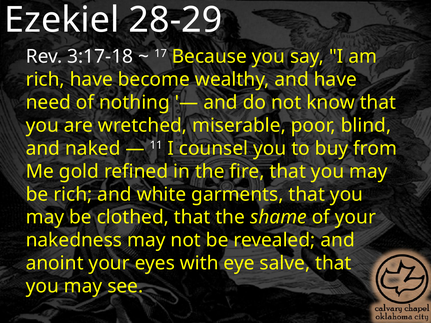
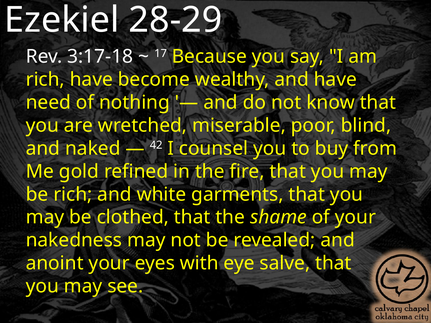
11: 11 -> 42
